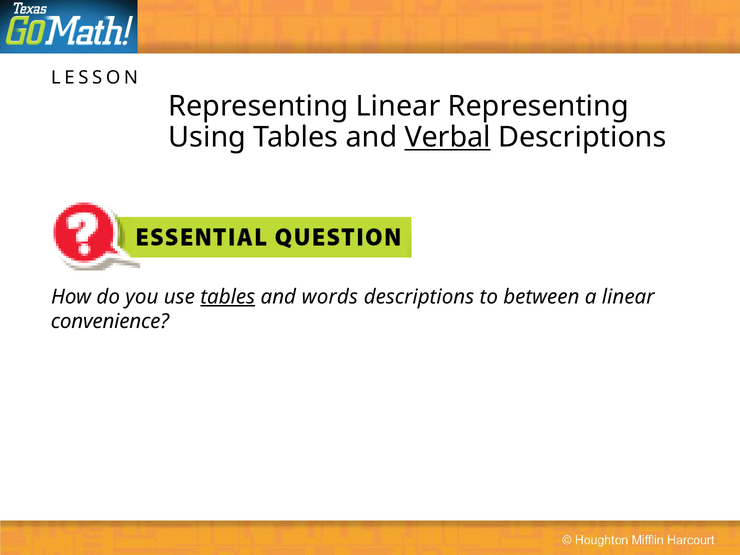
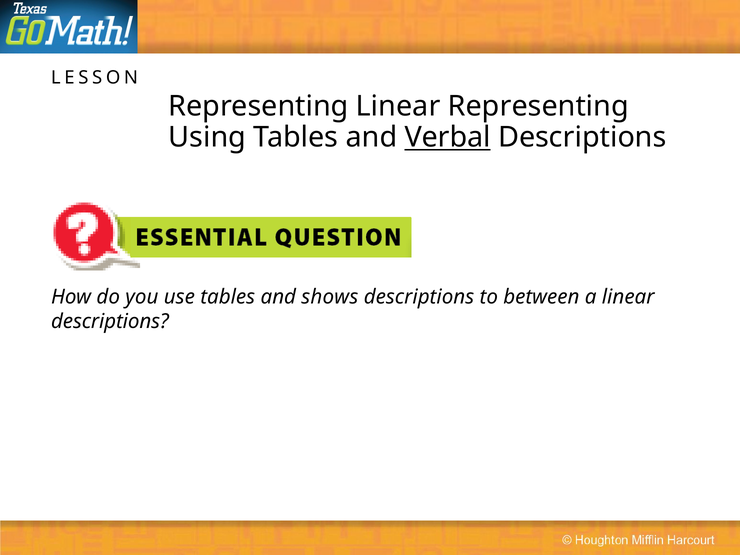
tables at (228, 297) underline: present -> none
words: words -> shows
convenience at (110, 322): convenience -> descriptions
